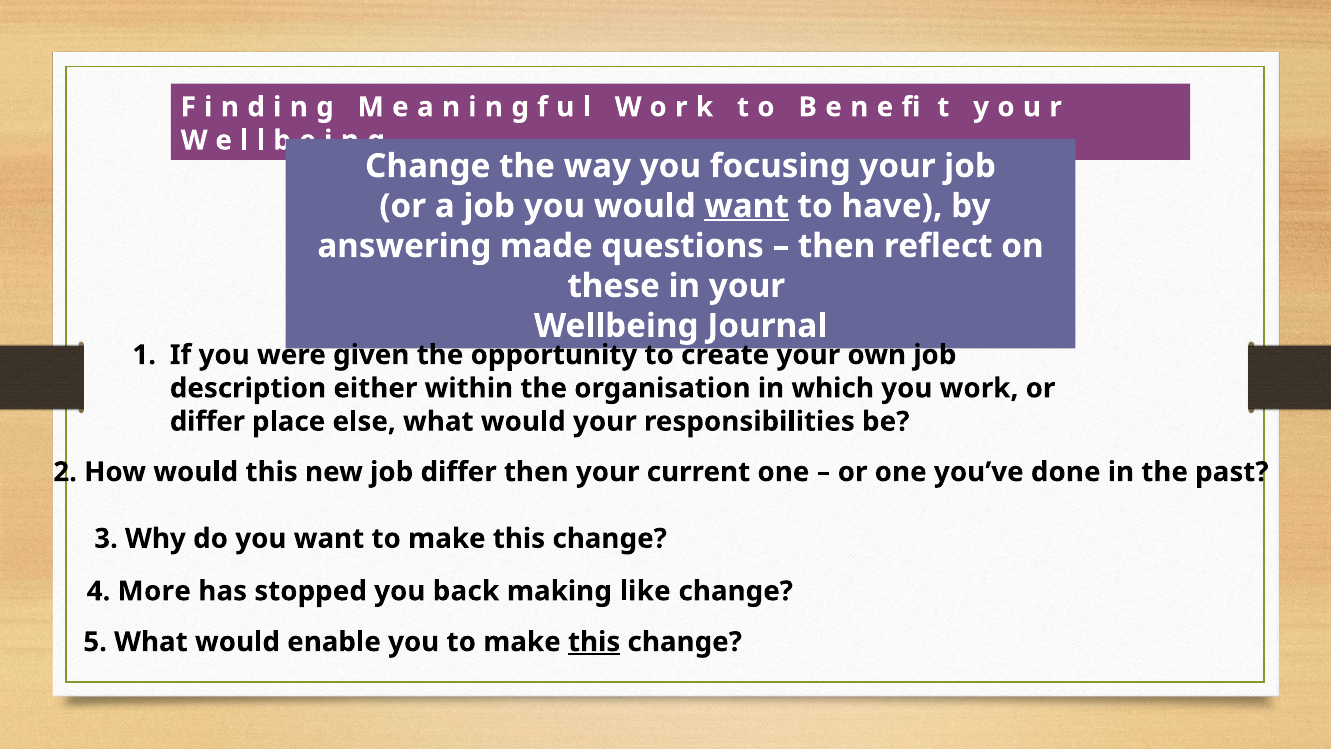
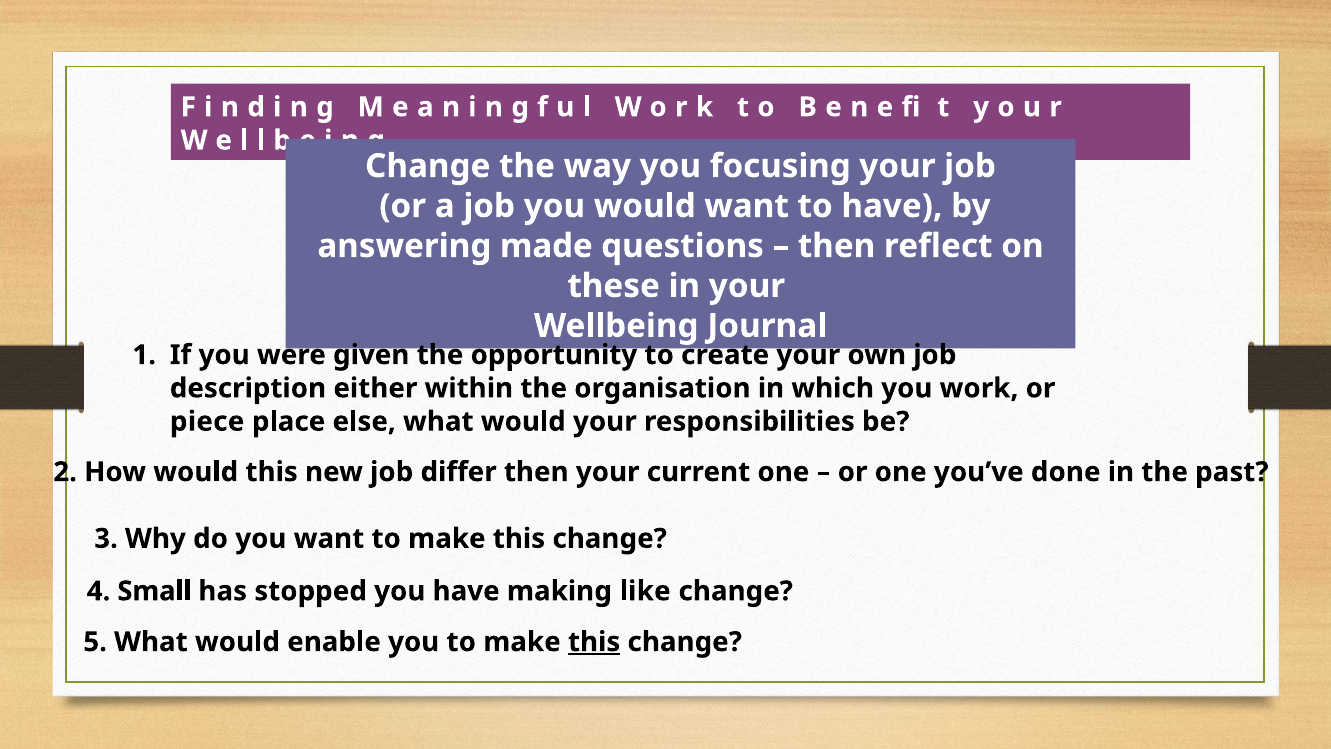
want at (747, 206) underline: present -> none
differ at (207, 421): differ -> piece
More: More -> Small
you back: back -> have
